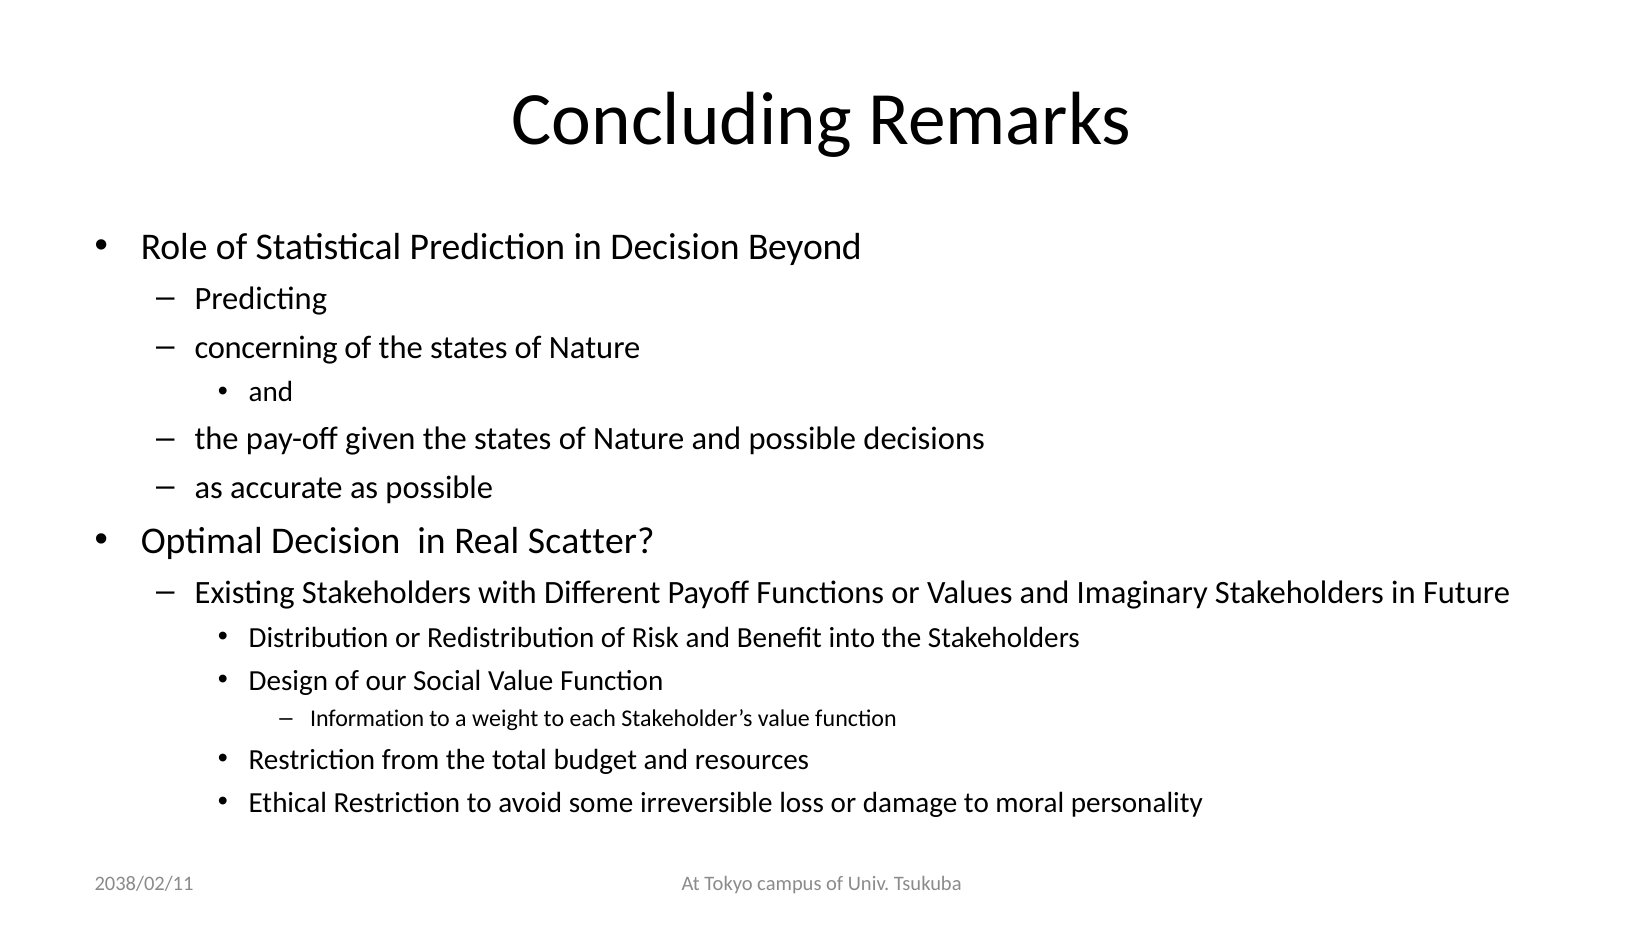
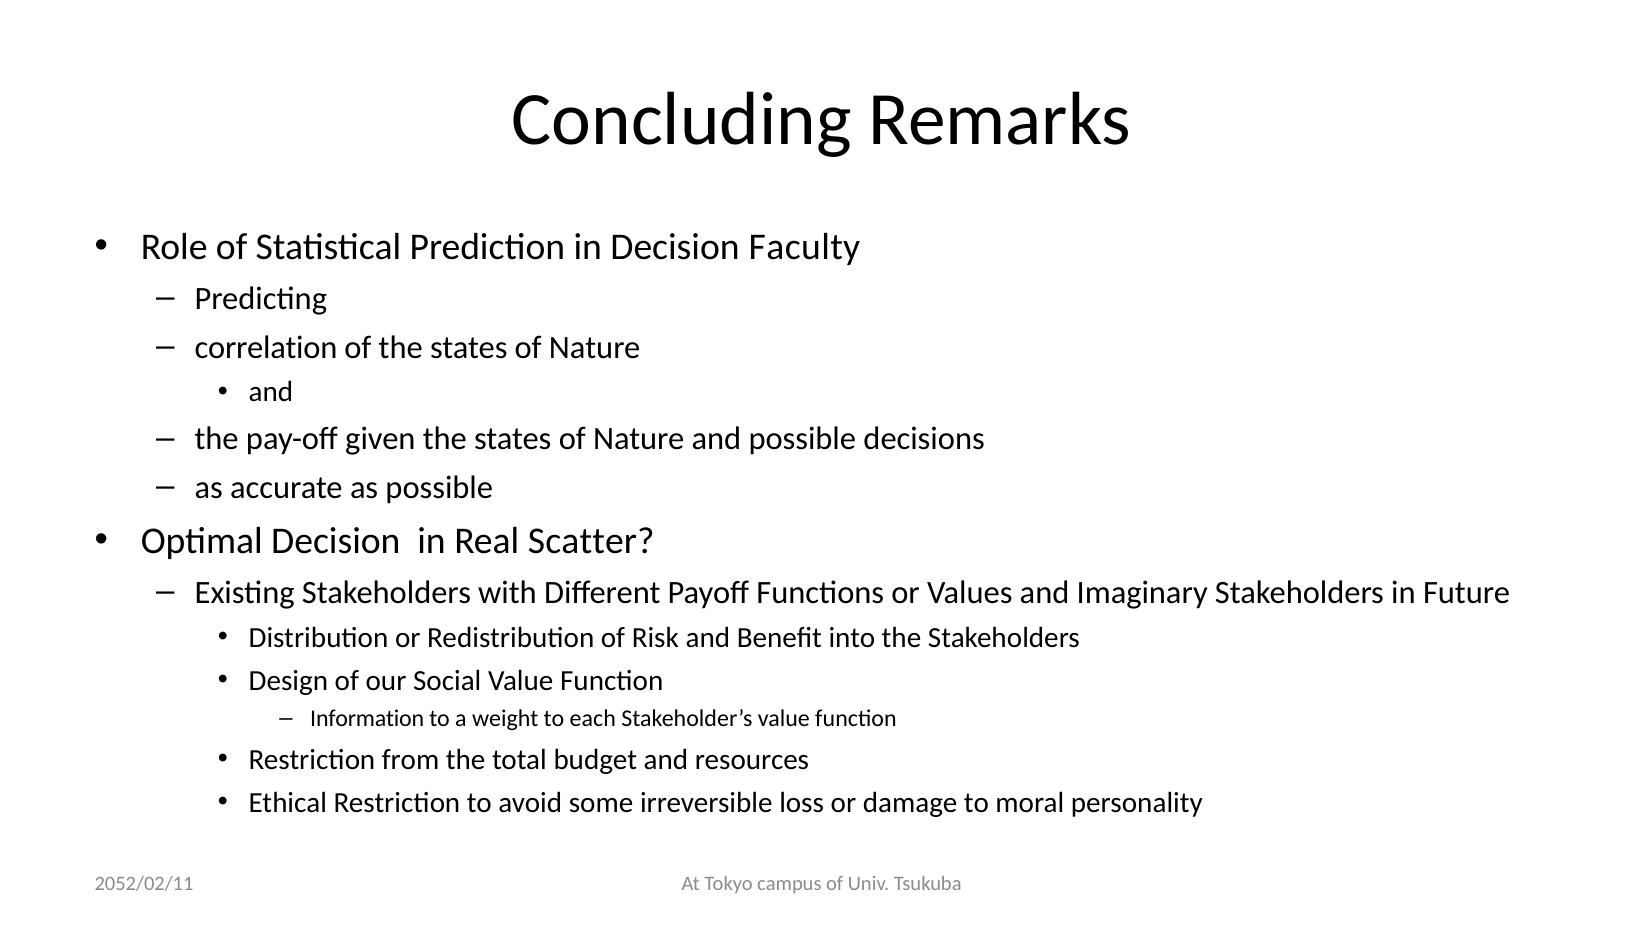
Beyond: Beyond -> Faculty
concerning: concerning -> correlation
2038/02/11: 2038/02/11 -> 2052/02/11
